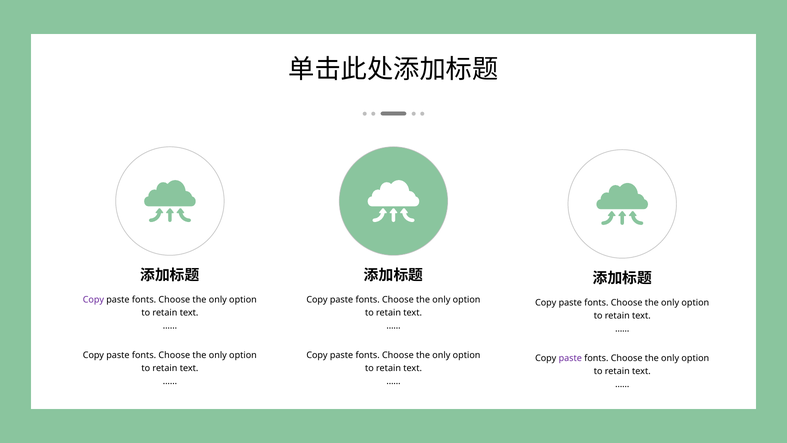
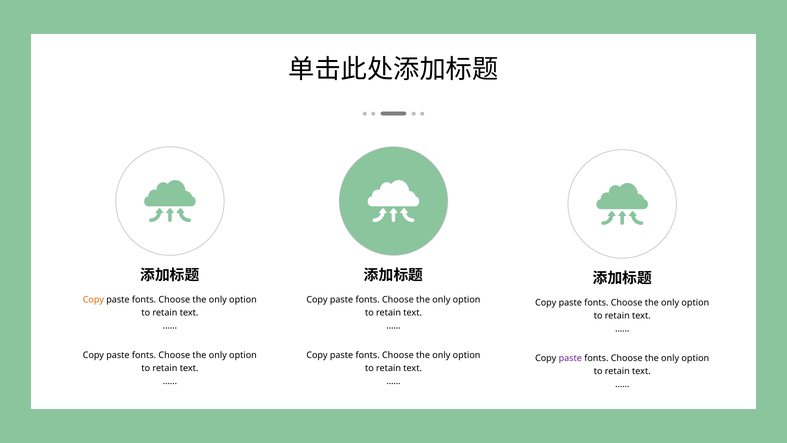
Copy at (93, 300) colour: purple -> orange
